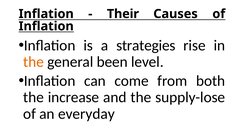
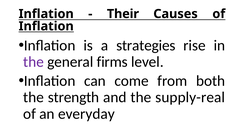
the at (34, 62) colour: orange -> purple
been: been -> firms
increase: increase -> strength
supply-lose: supply-lose -> supply-real
